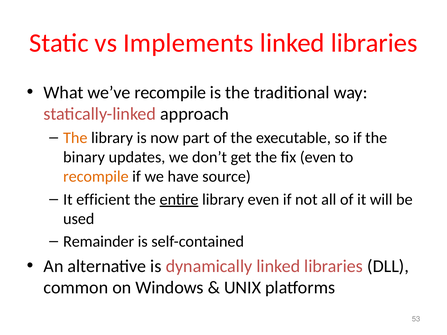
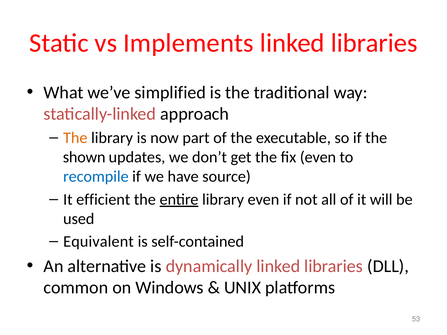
we’ve recompile: recompile -> simplified
binary: binary -> shown
recompile at (96, 177) colour: orange -> blue
Remainder: Remainder -> Equivalent
